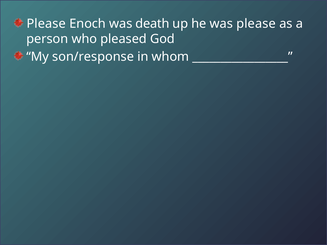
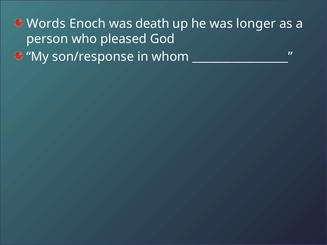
Please at (46, 24): Please -> Words
was please: please -> longer
